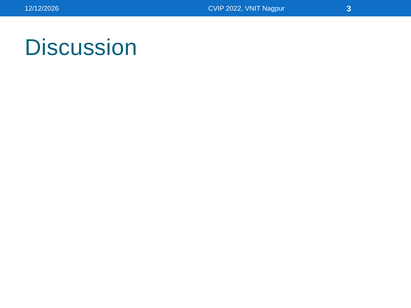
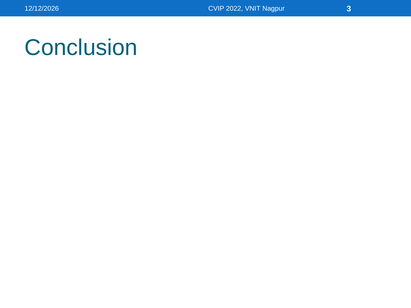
Discussion: Discussion -> Conclusion
